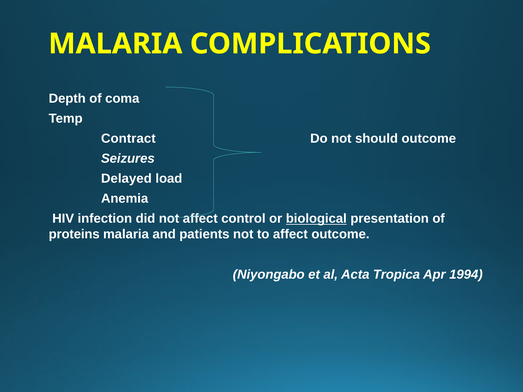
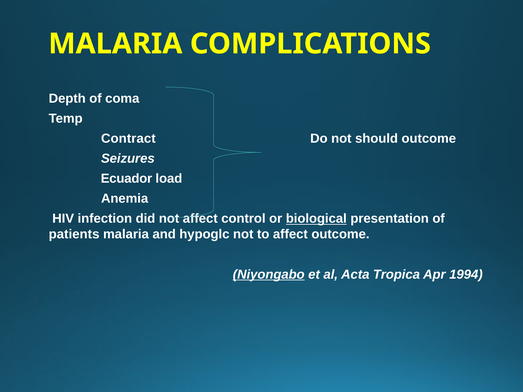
Delayed: Delayed -> Ecuador
proteins: proteins -> patients
patients: patients -> hypoglc
Niyongabo underline: none -> present
